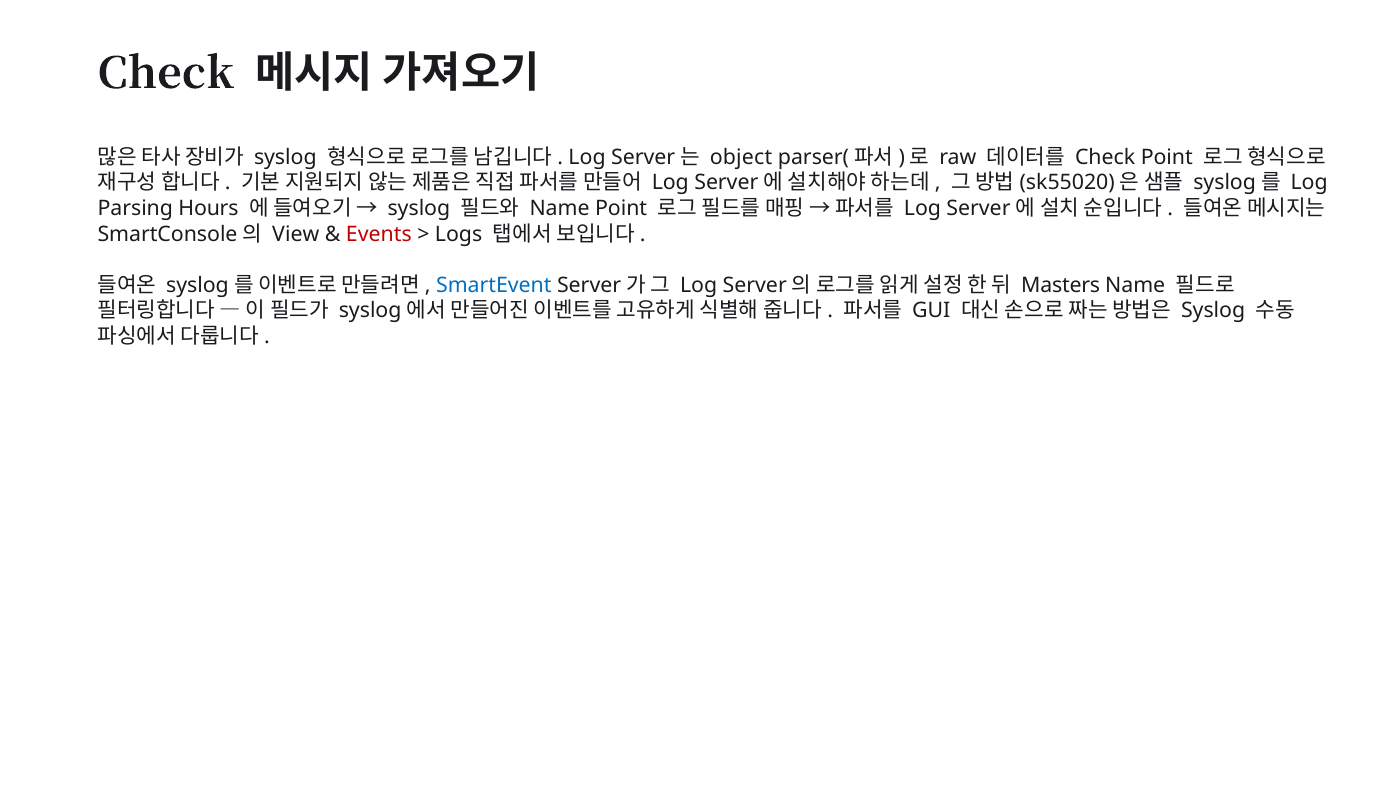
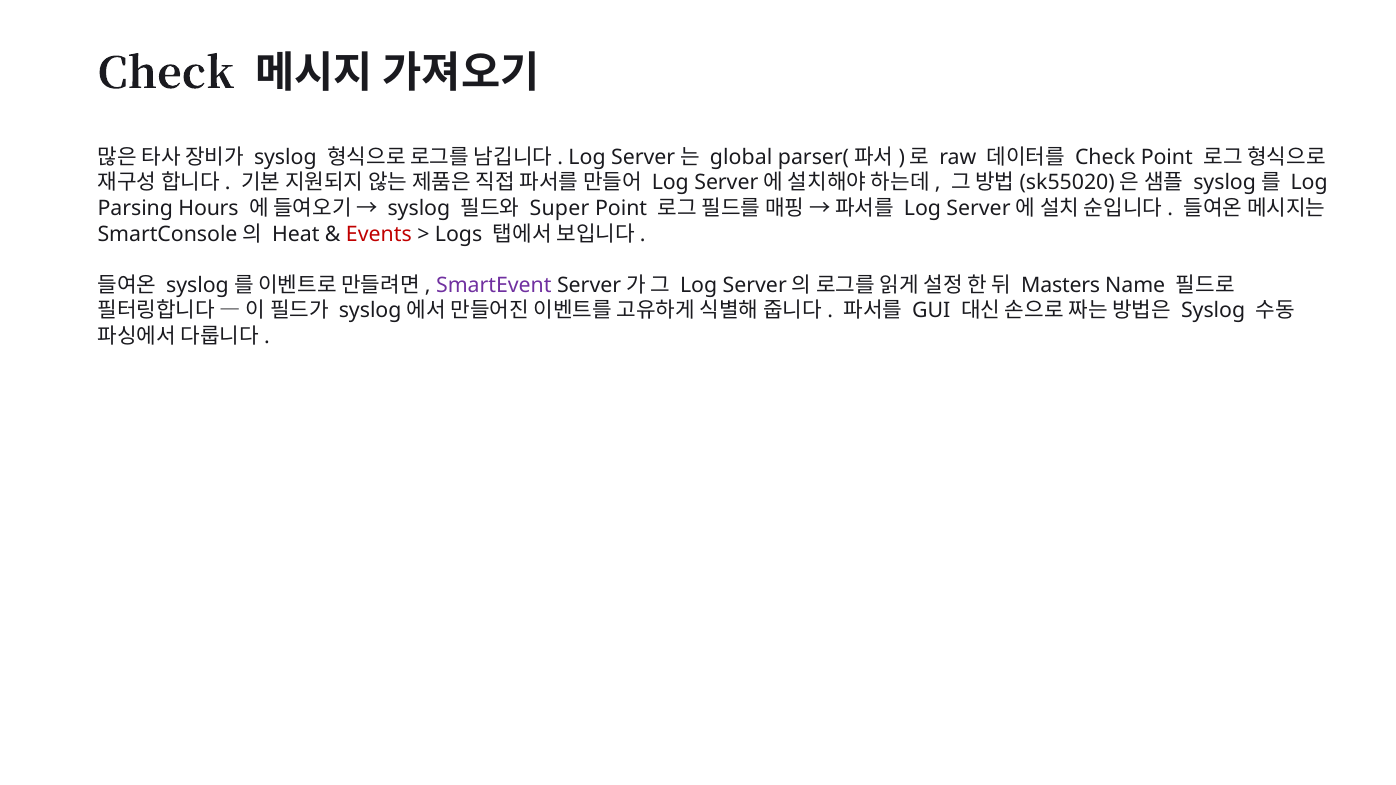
object: object -> global
Name at (560, 208): Name -> Super
View: View -> Heat
SmartEvent colour: blue -> purple
